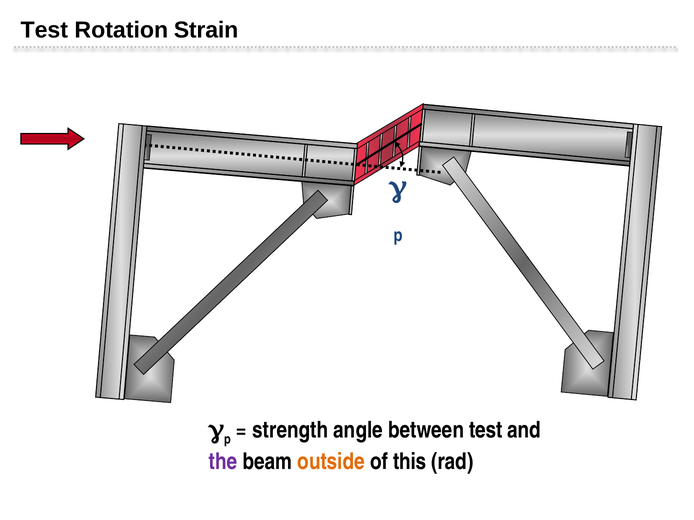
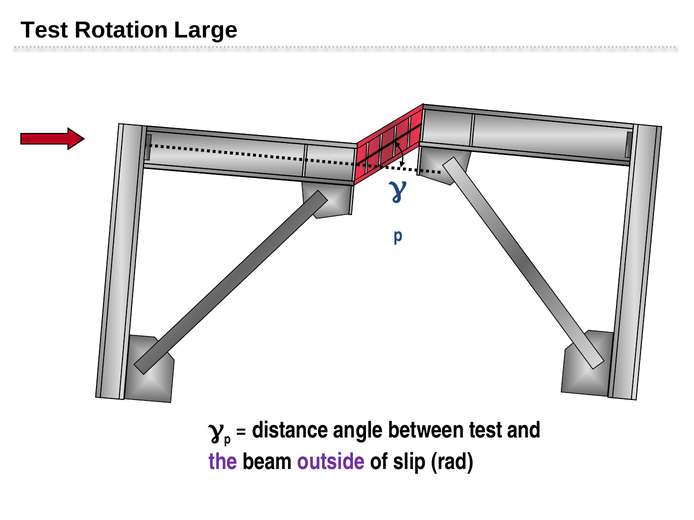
Strain: Strain -> Large
strength: strength -> distance
outside colour: orange -> purple
this: this -> slip
